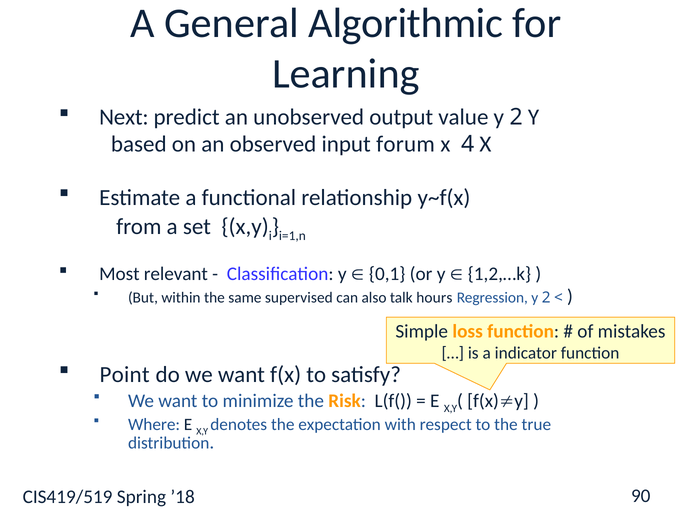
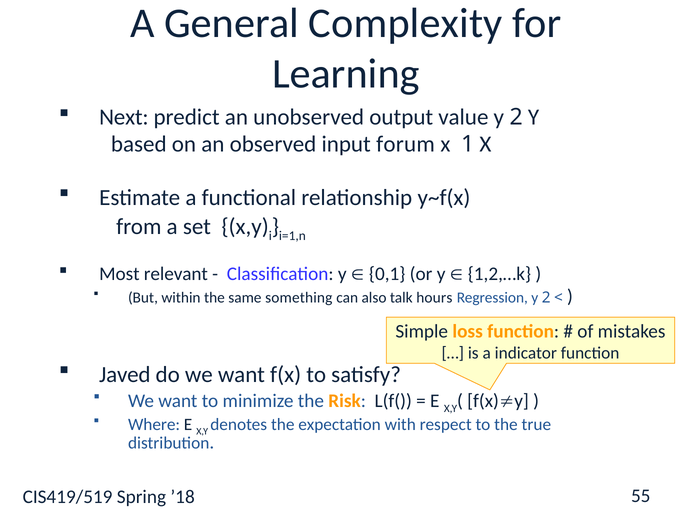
Algorithmic: Algorithmic -> Complexity
4: 4 -> 1
supervised: supervised -> something
Point: Point -> Javed
90: 90 -> 55
